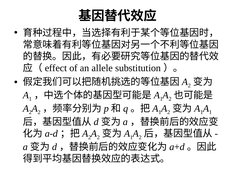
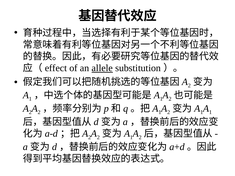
allele underline: none -> present
